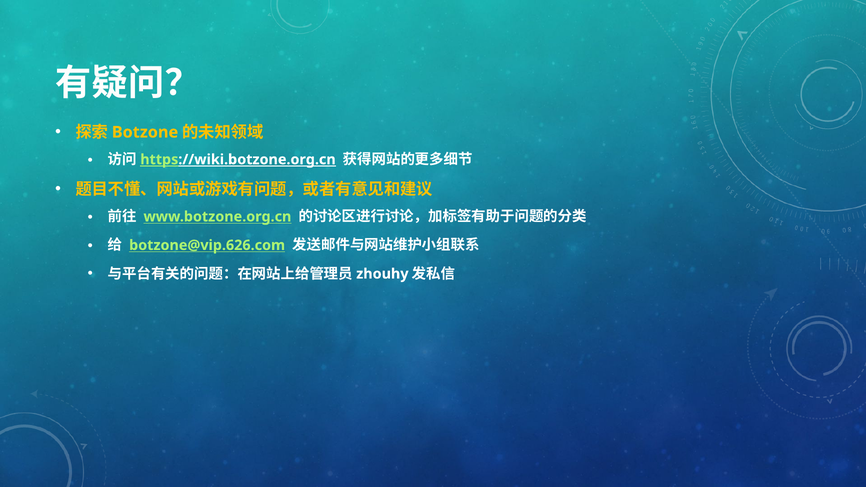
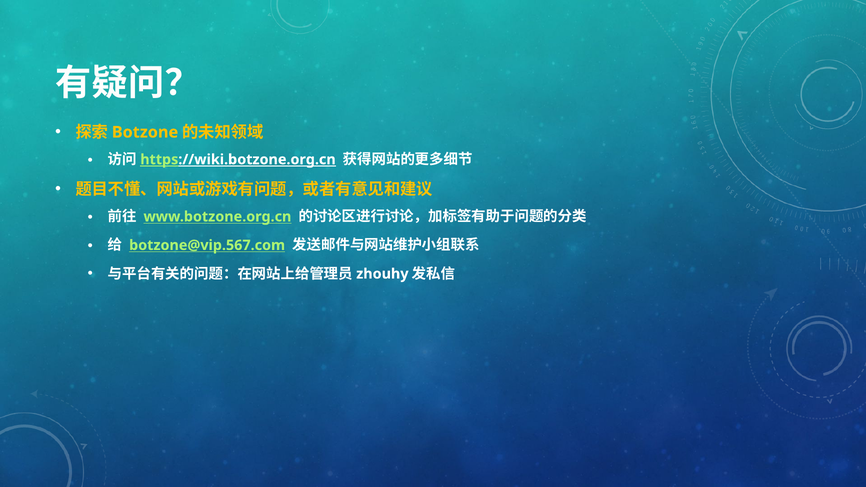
botzone@vip.626.com: botzone@vip.626.com -> botzone@vip.567.com
